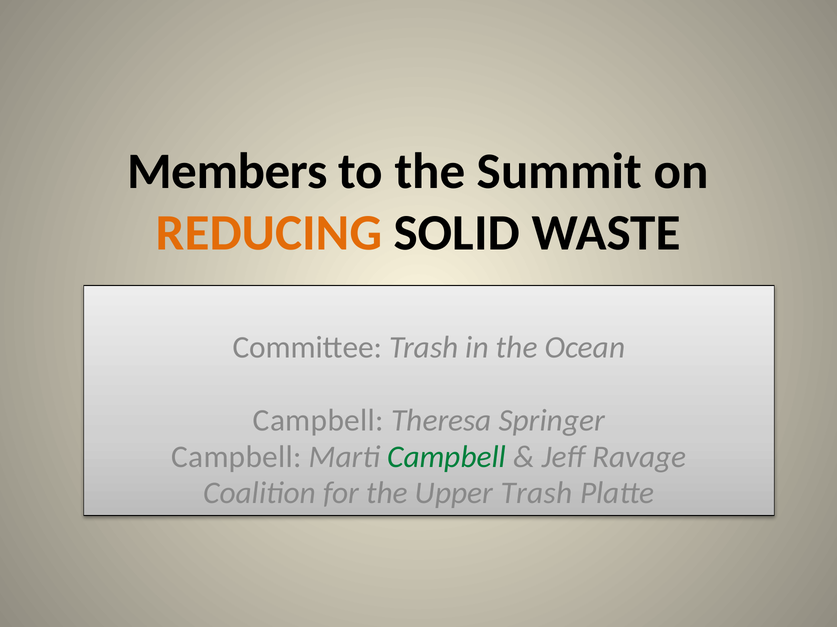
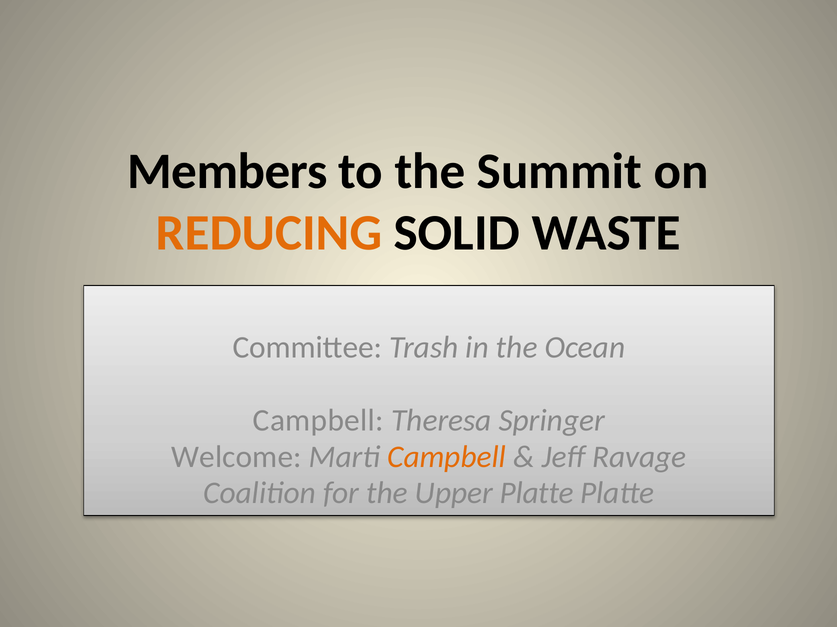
Campbell at (236, 457): Campbell -> Welcome
Campbell at (447, 457) colour: green -> orange
Upper Trash: Trash -> Platte
